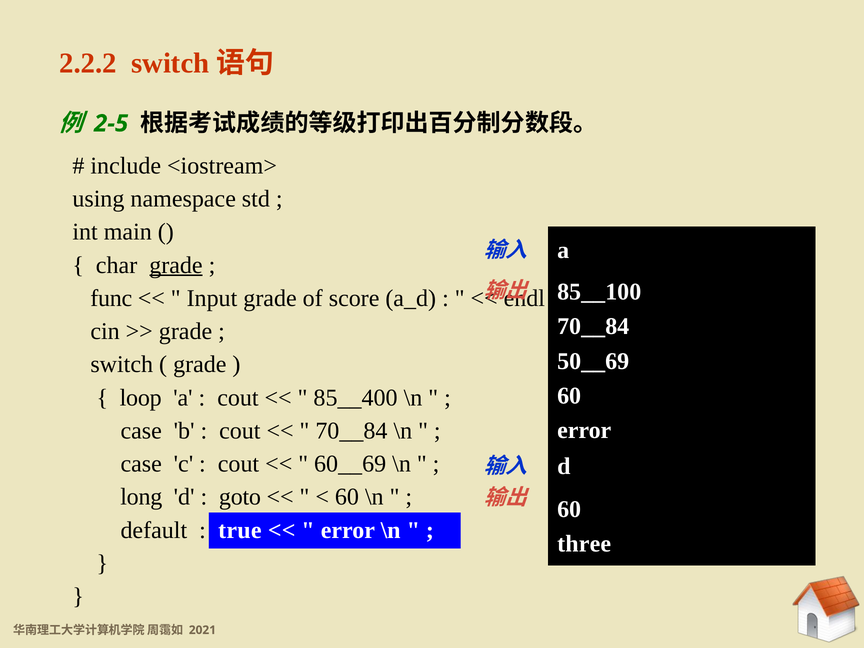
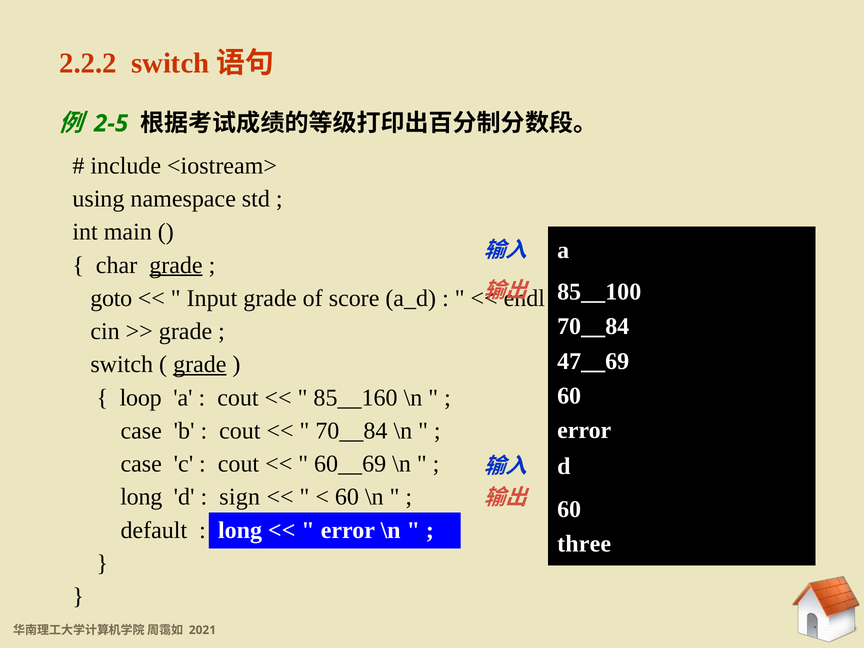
func: func -> goto
50__69: 50__69 -> 47__69
grade at (200, 365) underline: none -> present
85__400: 85__400 -> 85__160
goto: goto -> sign
true at (240, 530): true -> long
